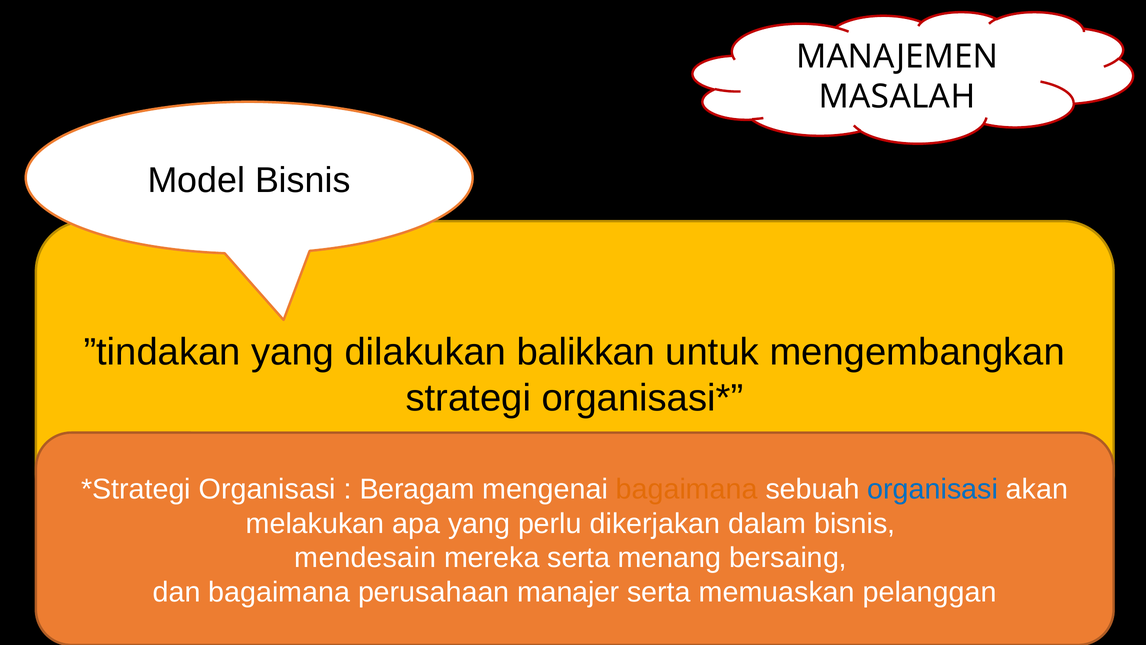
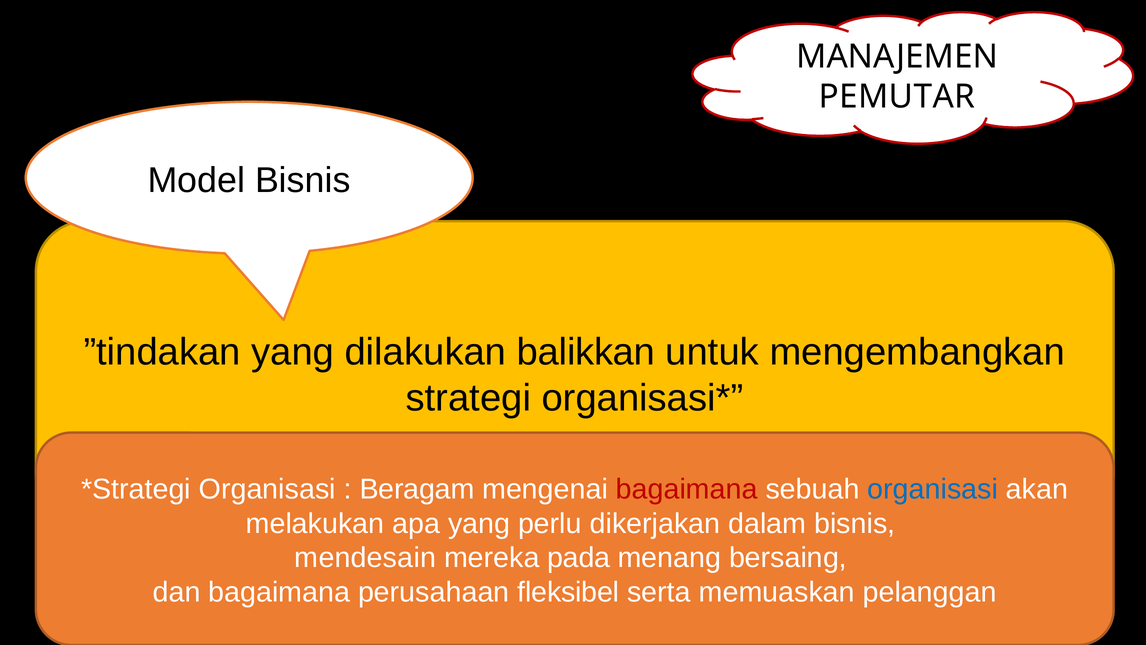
MASALAH: MASALAH -> PEMUTAR
bagaimana at (687, 489) colour: orange -> red
mereka serta: serta -> pada
manajer: manajer -> fleksibel
